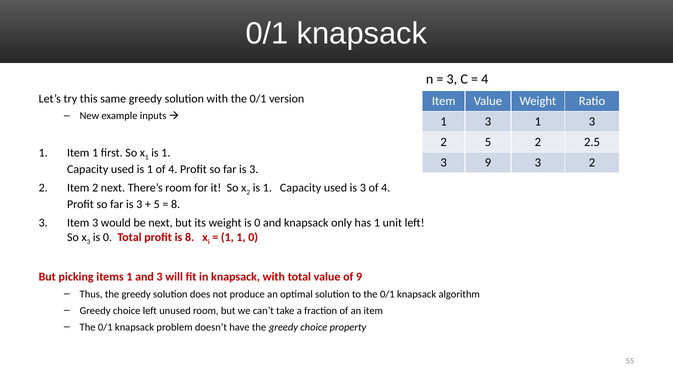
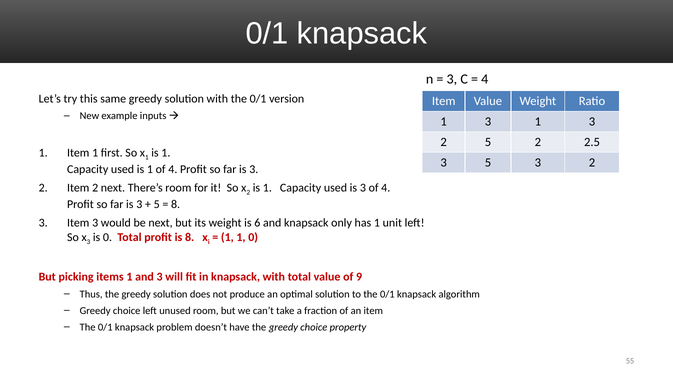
3 9: 9 -> 5
weight is 0: 0 -> 6
